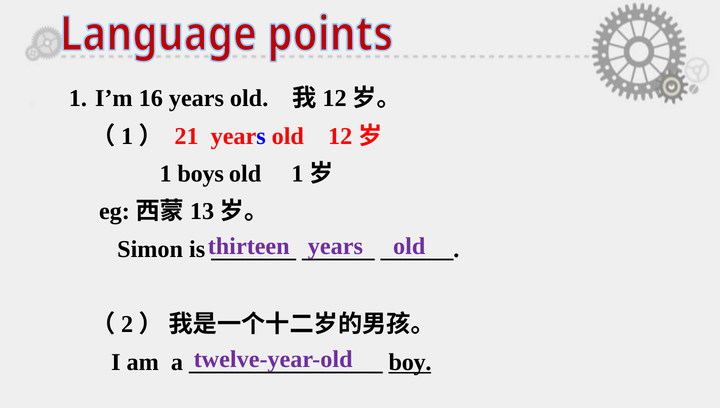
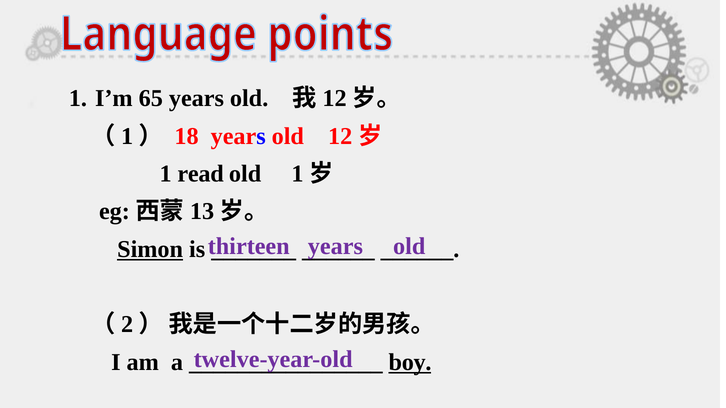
16: 16 -> 65
21: 21 -> 18
boys: boys -> read
Simon underline: none -> present
